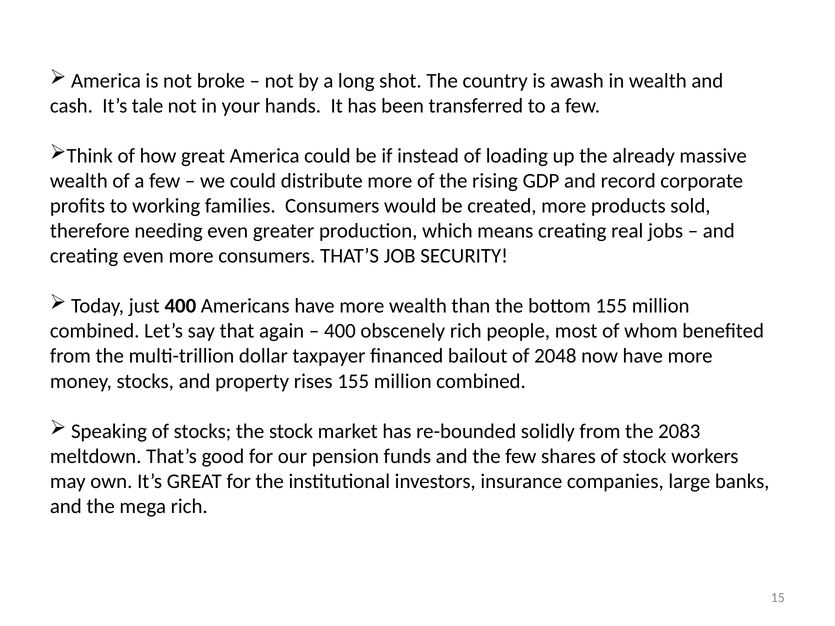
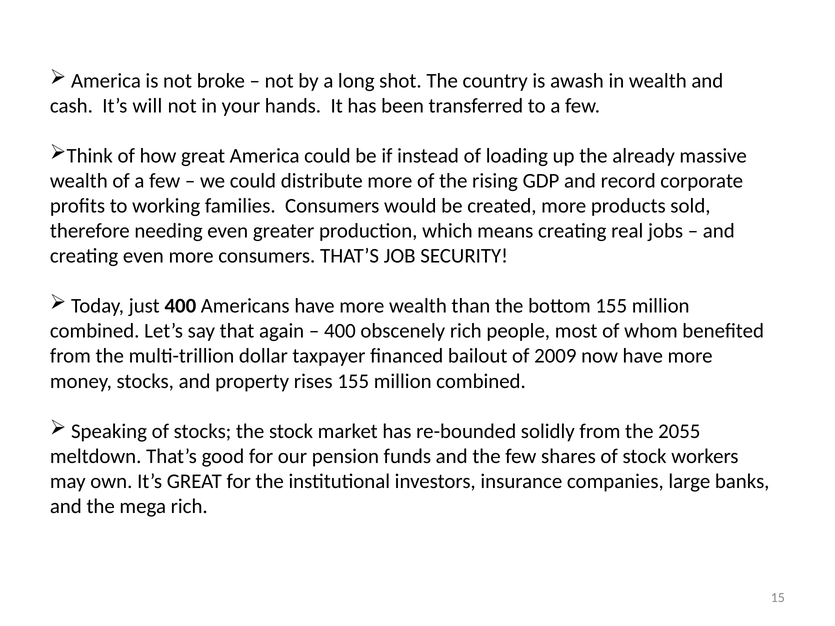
tale: tale -> will
2048: 2048 -> 2009
2083: 2083 -> 2055
